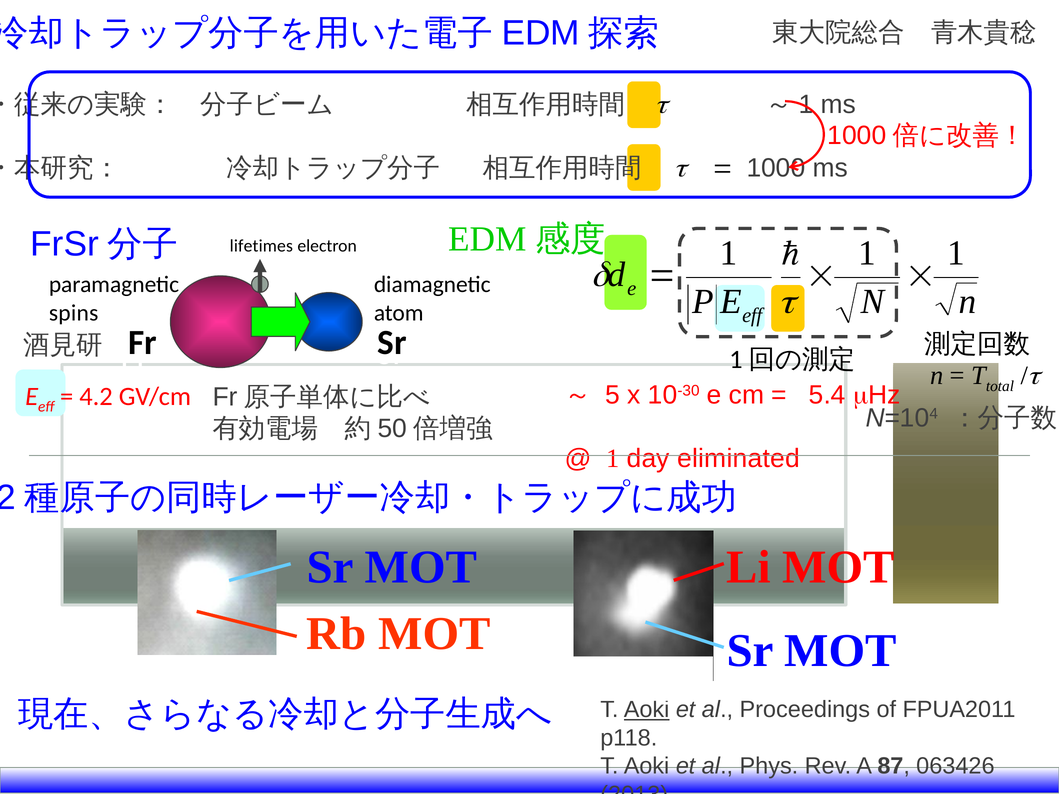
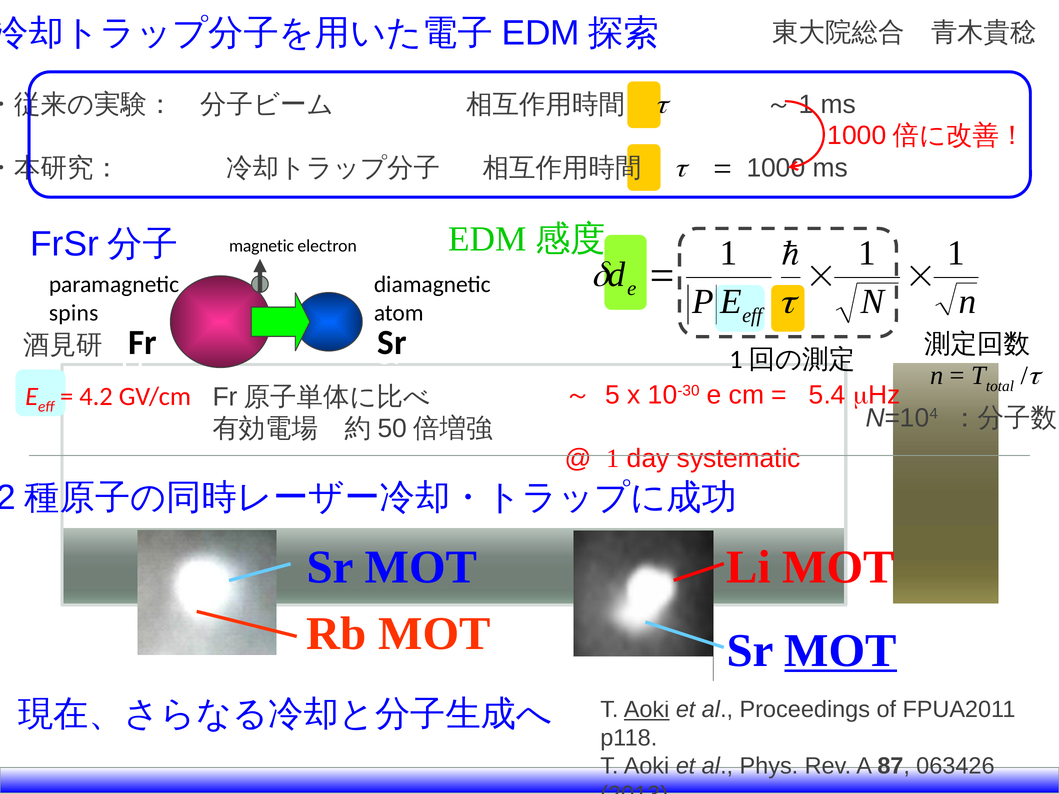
lifetimes: lifetimes -> magnetic
eliminated: eliminated -> systematic
MOT at (841, 651) underline: none -> present
